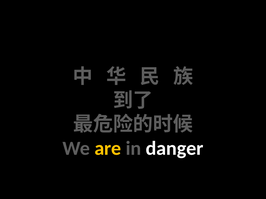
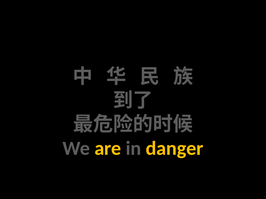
danger colour: white -> yellow
